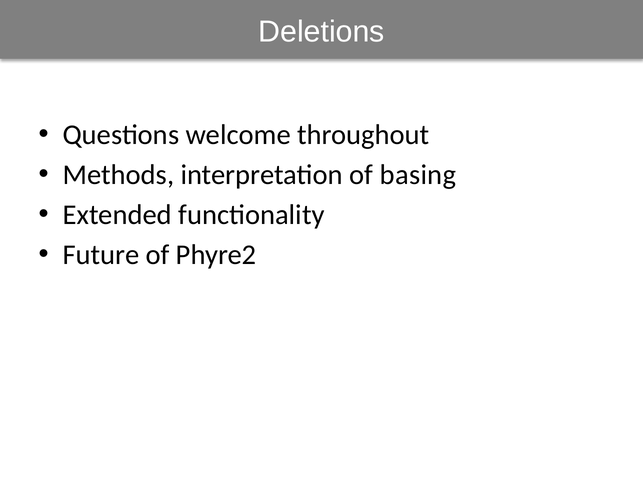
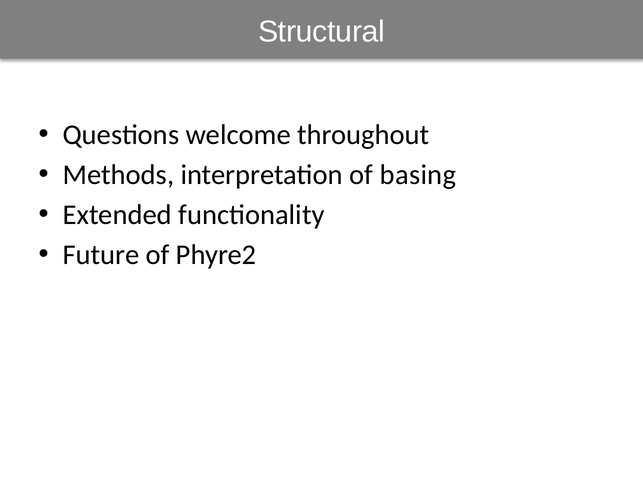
Deletions: Deletions -> Structural
